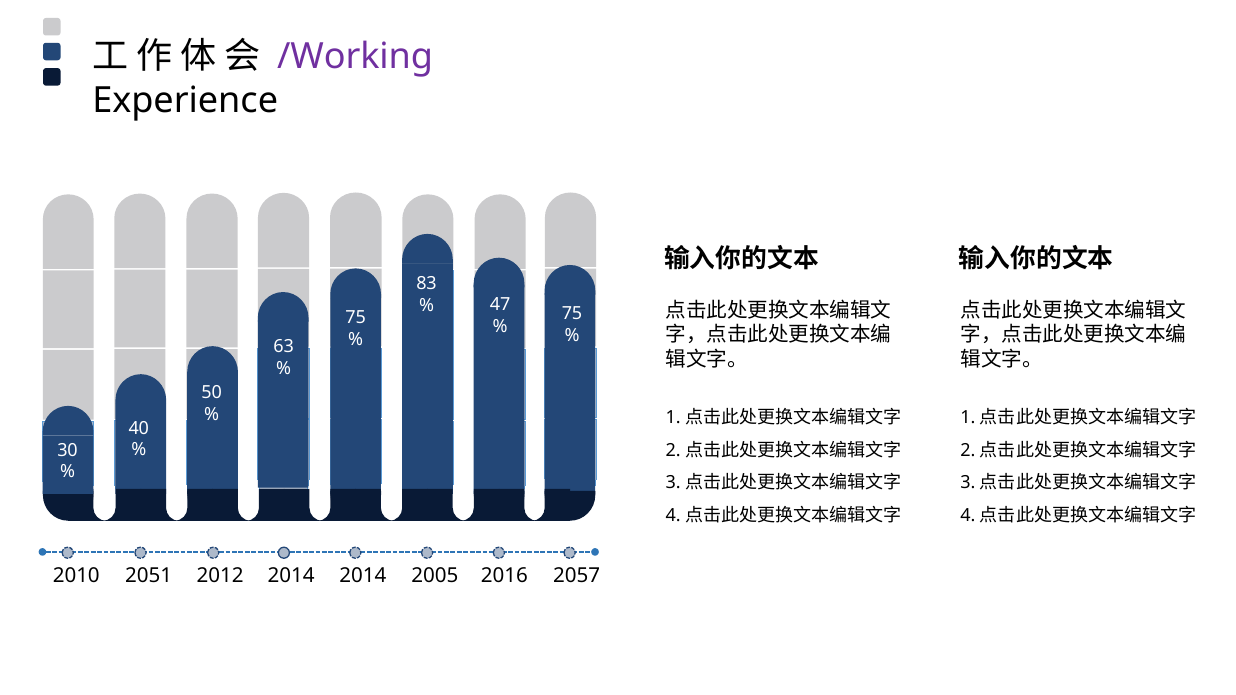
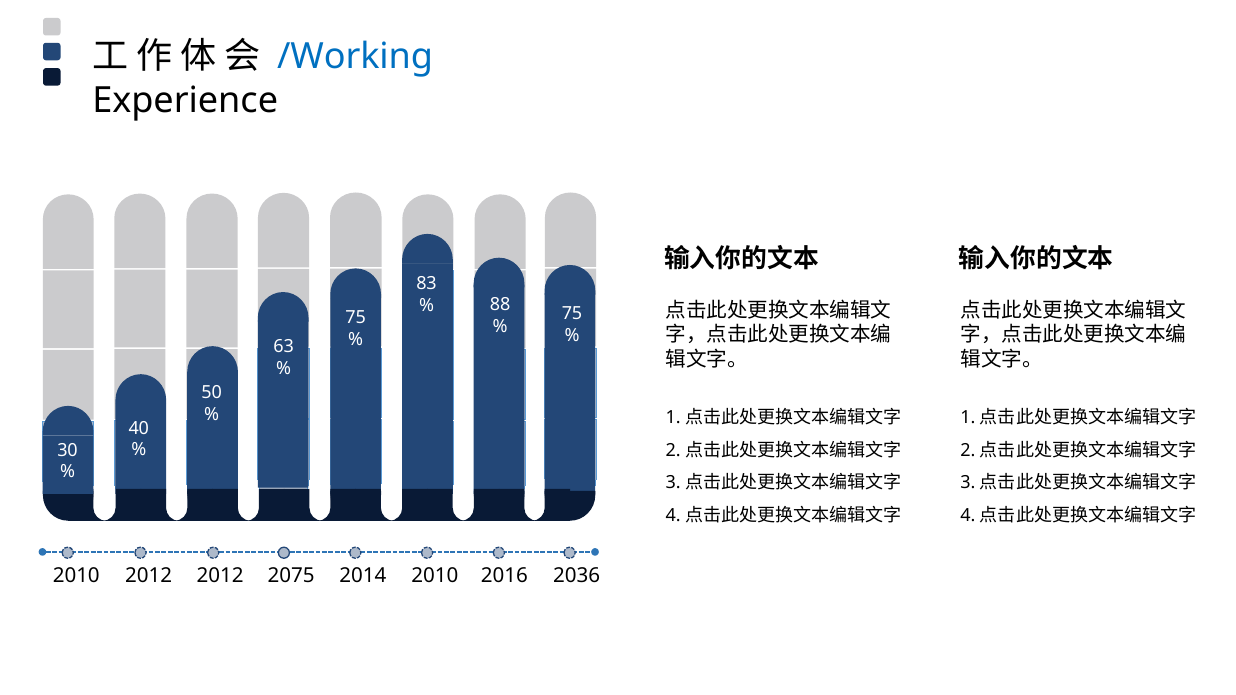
/Working colour: purple -> blue
47: 47 -> 88
2051 at (149, 576): 2051 -> 2012
2014 at (291, 576): 2014 -> 2075
2005 at (435, 576): 2005 -> 2010
2057: 2057 -> 2036
